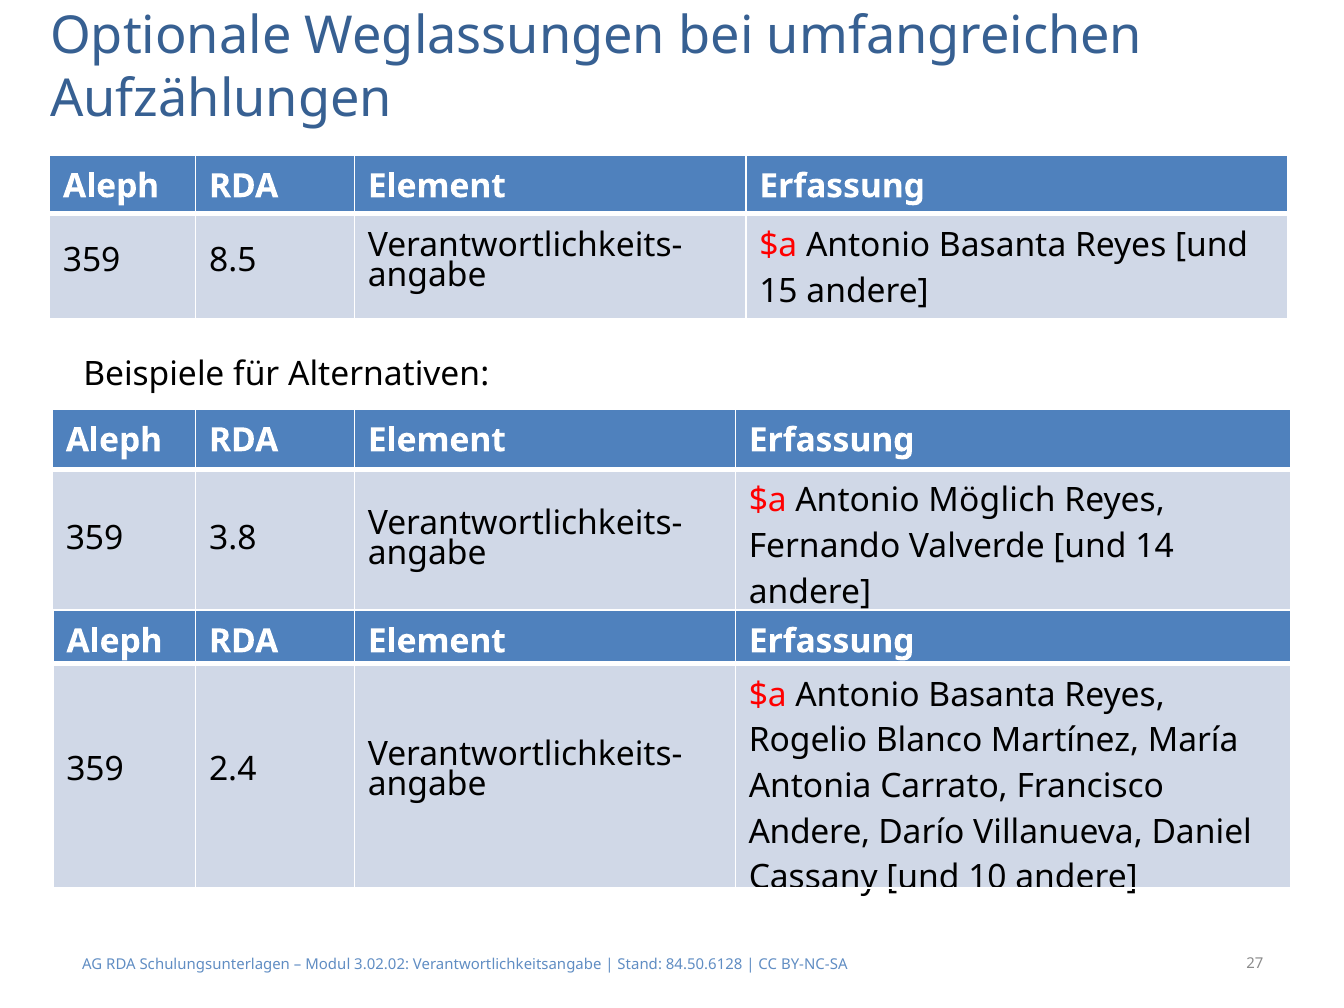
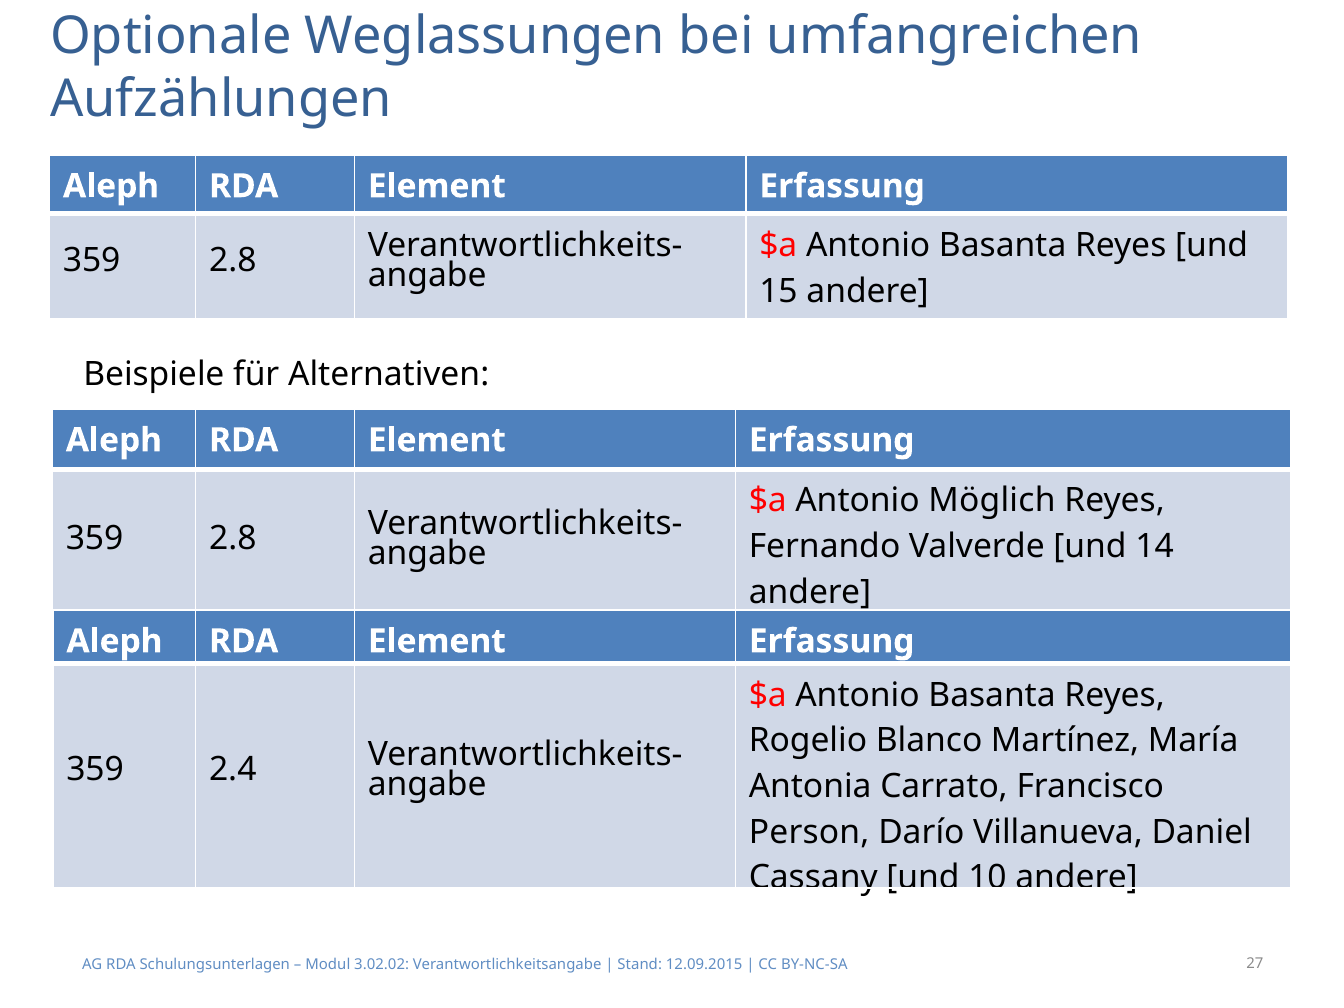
8.5 at (233, 260): 8.5 -> 2.8
3.8 at (233, 538): 3.8 -> 2.8
Andere at (809, 832): Andere -> Person
84.50.6128: 84.50.6128 -> 12.09.2015
